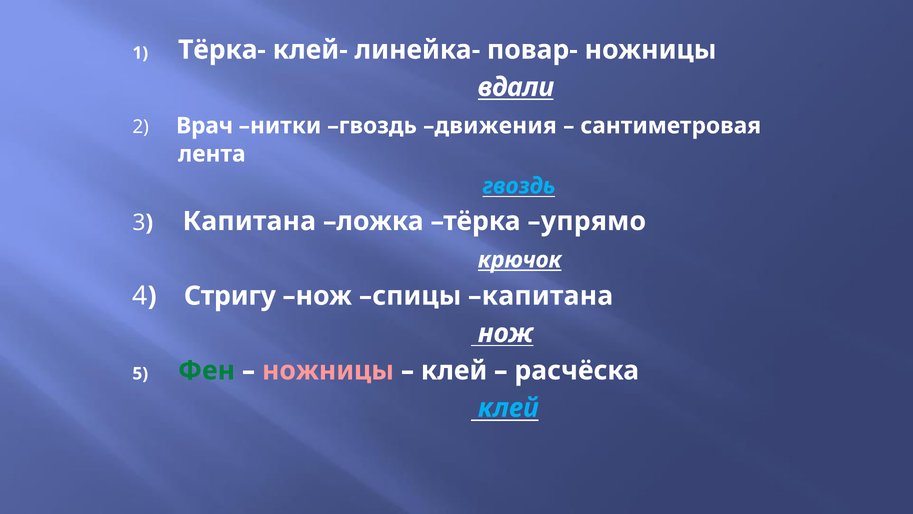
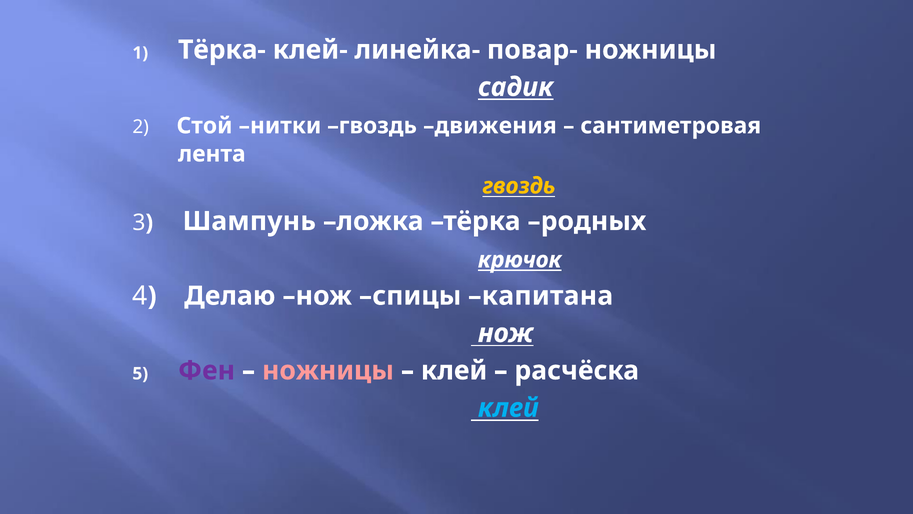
вдали: вдали -> садик
Врач: Врач -> Стой
гвоздь at (519, 186) colour: light blue -> yellow
Капитана at (249, 221): Капитана -> Шампунь
упрямо: упрямо -> родных
Стригу: Стригу -> Делаю
Фен colour: green -> purple
